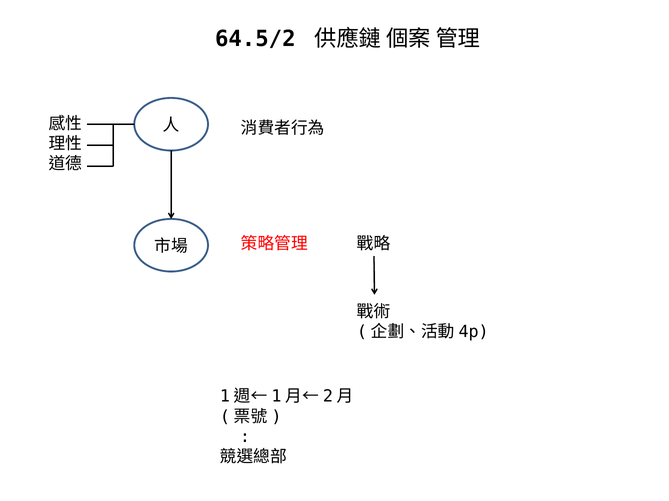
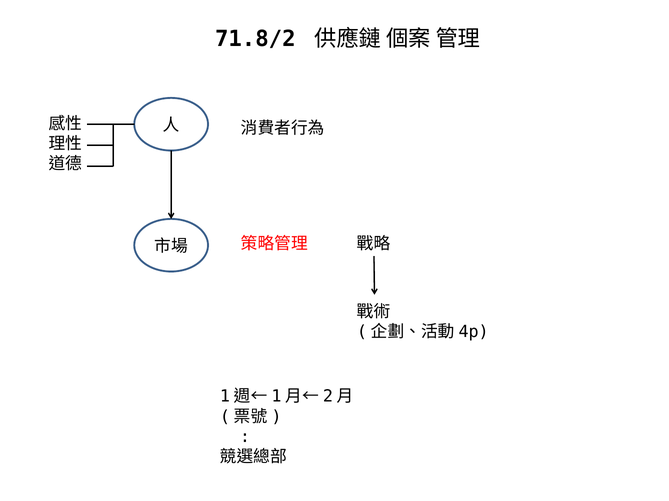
64.5/2: 64.5/2 -> 71.8/2
